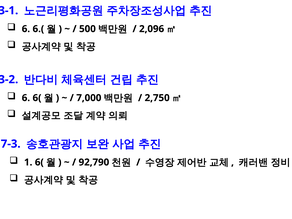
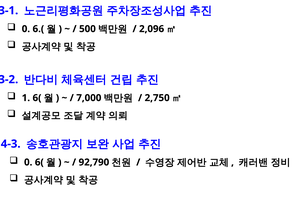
6 at (26, 29): 6 -> 0
6 at (26, 98): 6 -> 1
7-3: 7-3 -> 4-3
1 at (28, 162): 1 -> 0
